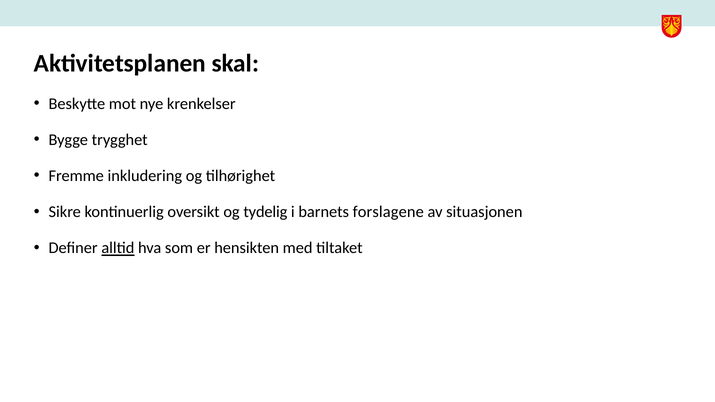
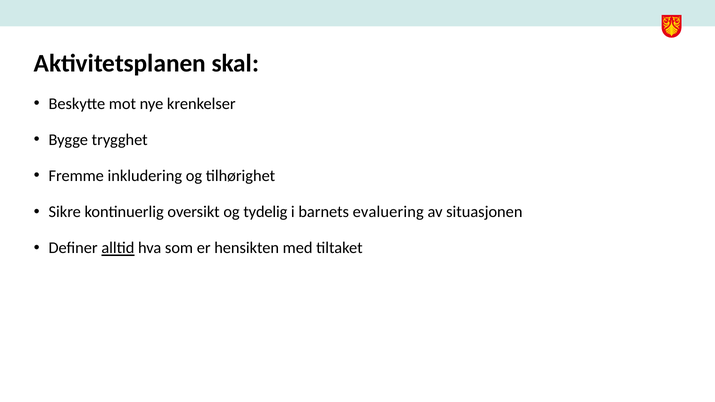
forslagene: forslagene -> evaluering
